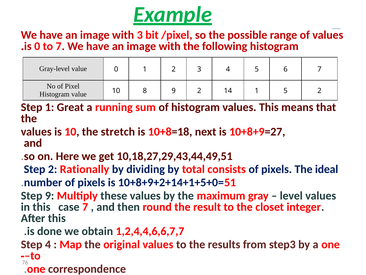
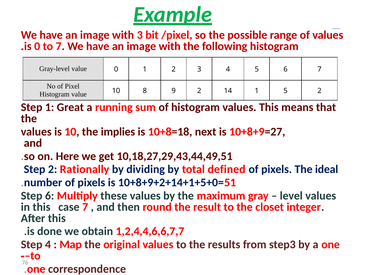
stretch: stretch -> implies
consists: consists -> defined
Step 9: 9 -> 6
